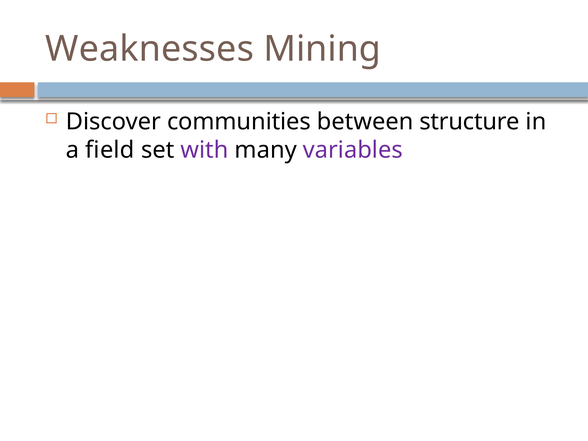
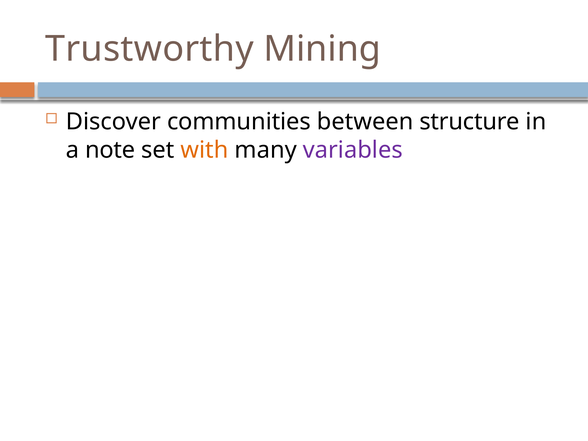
Weaknesses: Weaknesses -> Trustworthy
field: field -> note
with colour: purple -> orange
